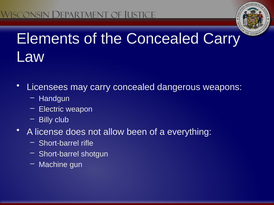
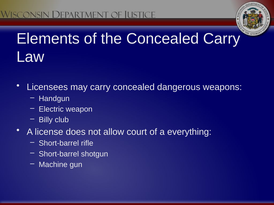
been: been -> court
